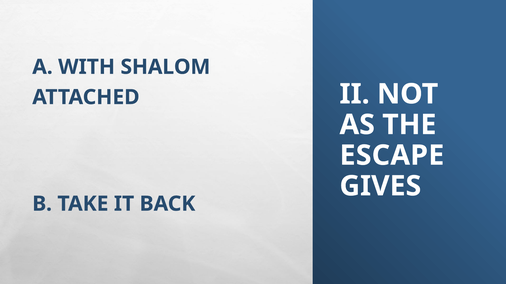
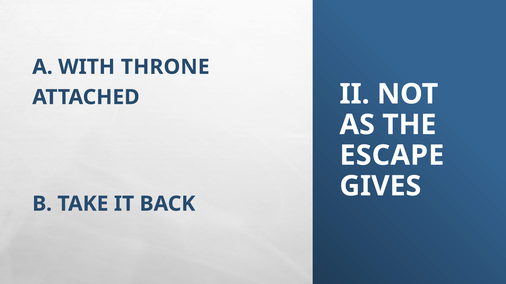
SHALOM: SHALOM -> THRONE
